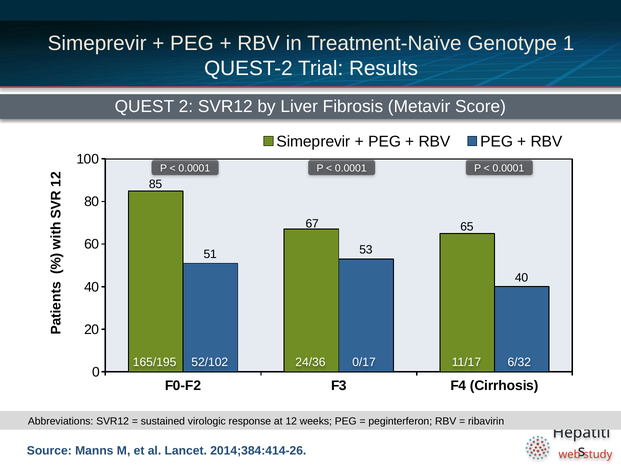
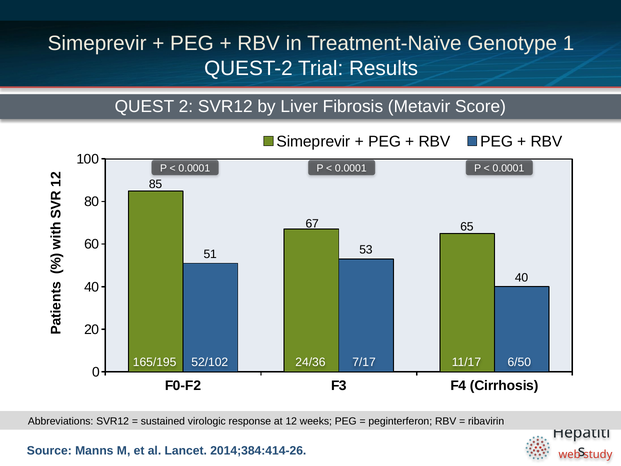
0/17: 0/17 -> 7/17
6/32: 6/32 -> 6/50
